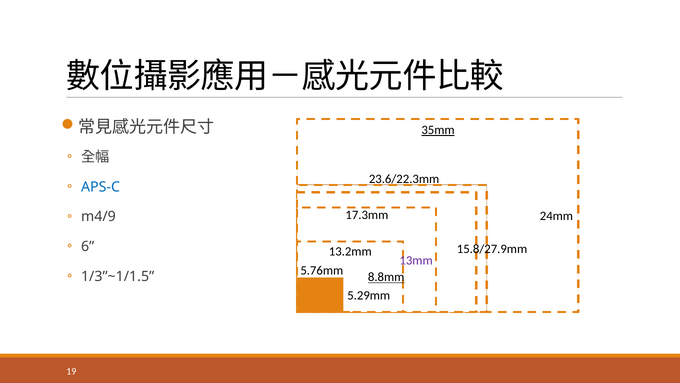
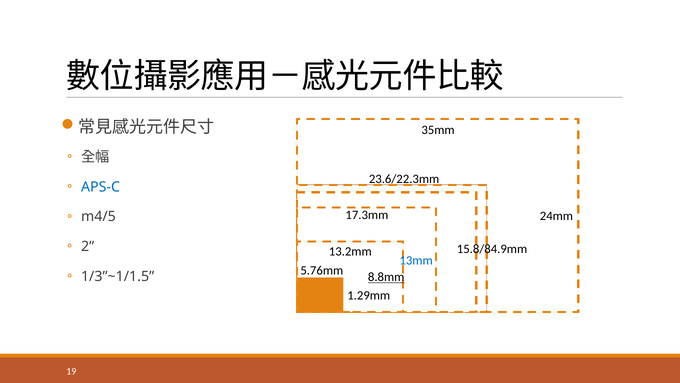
35mm underline: present -> none
m4/9: m4/9 -> m4/5
6: 6 -> 2
15.8/27.9mm: 15.8/27.9mm -> 15.8/84.9mm
13mm colour: purple -> blue
5.29mm: 5.29mm -> 1.29mm
